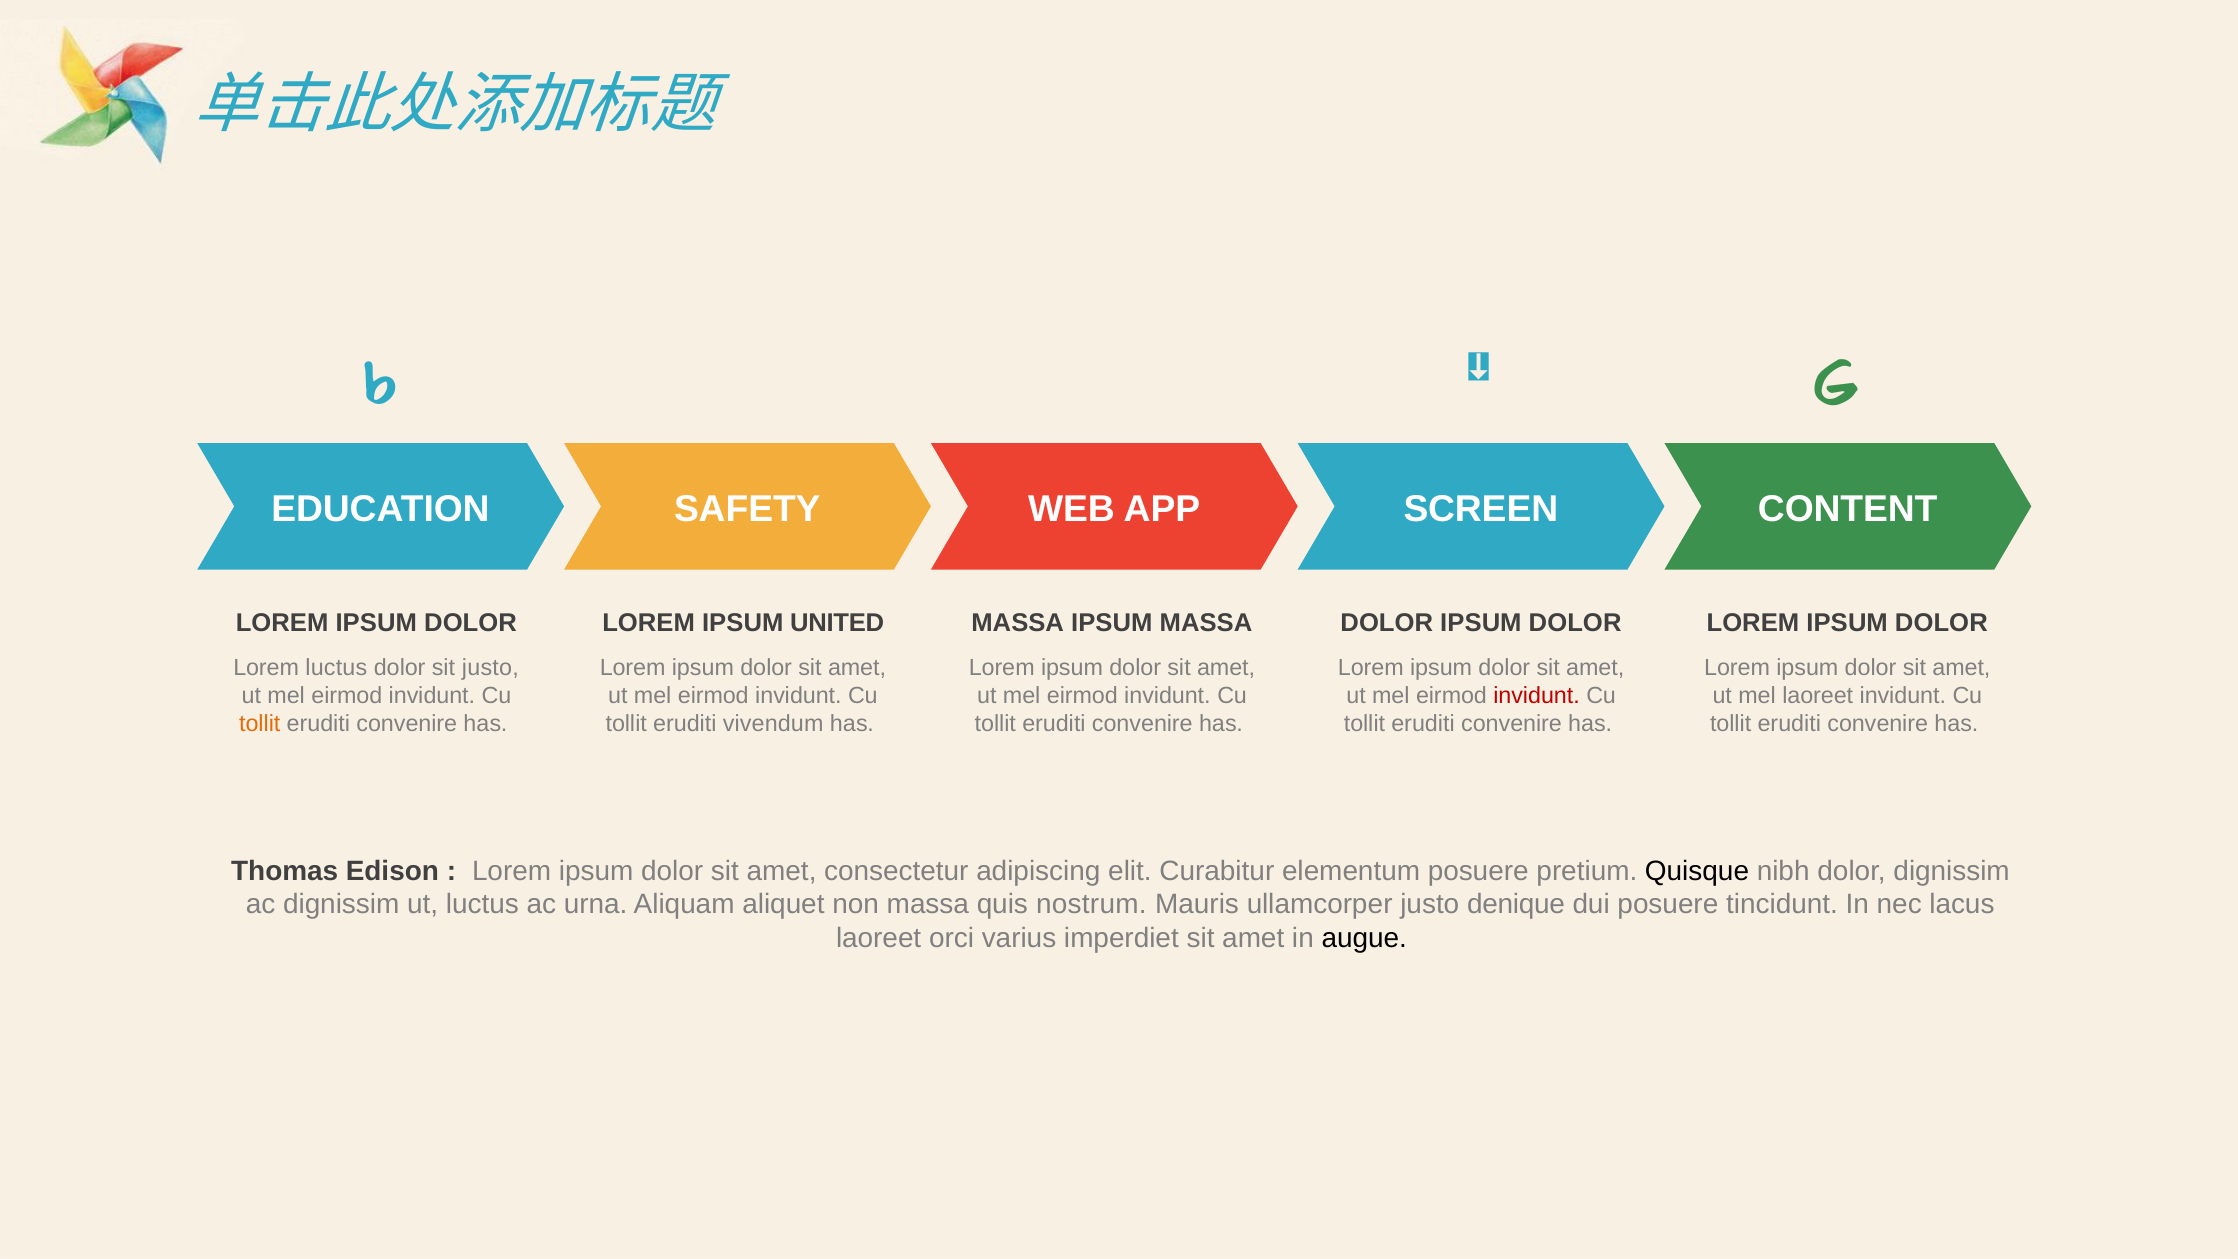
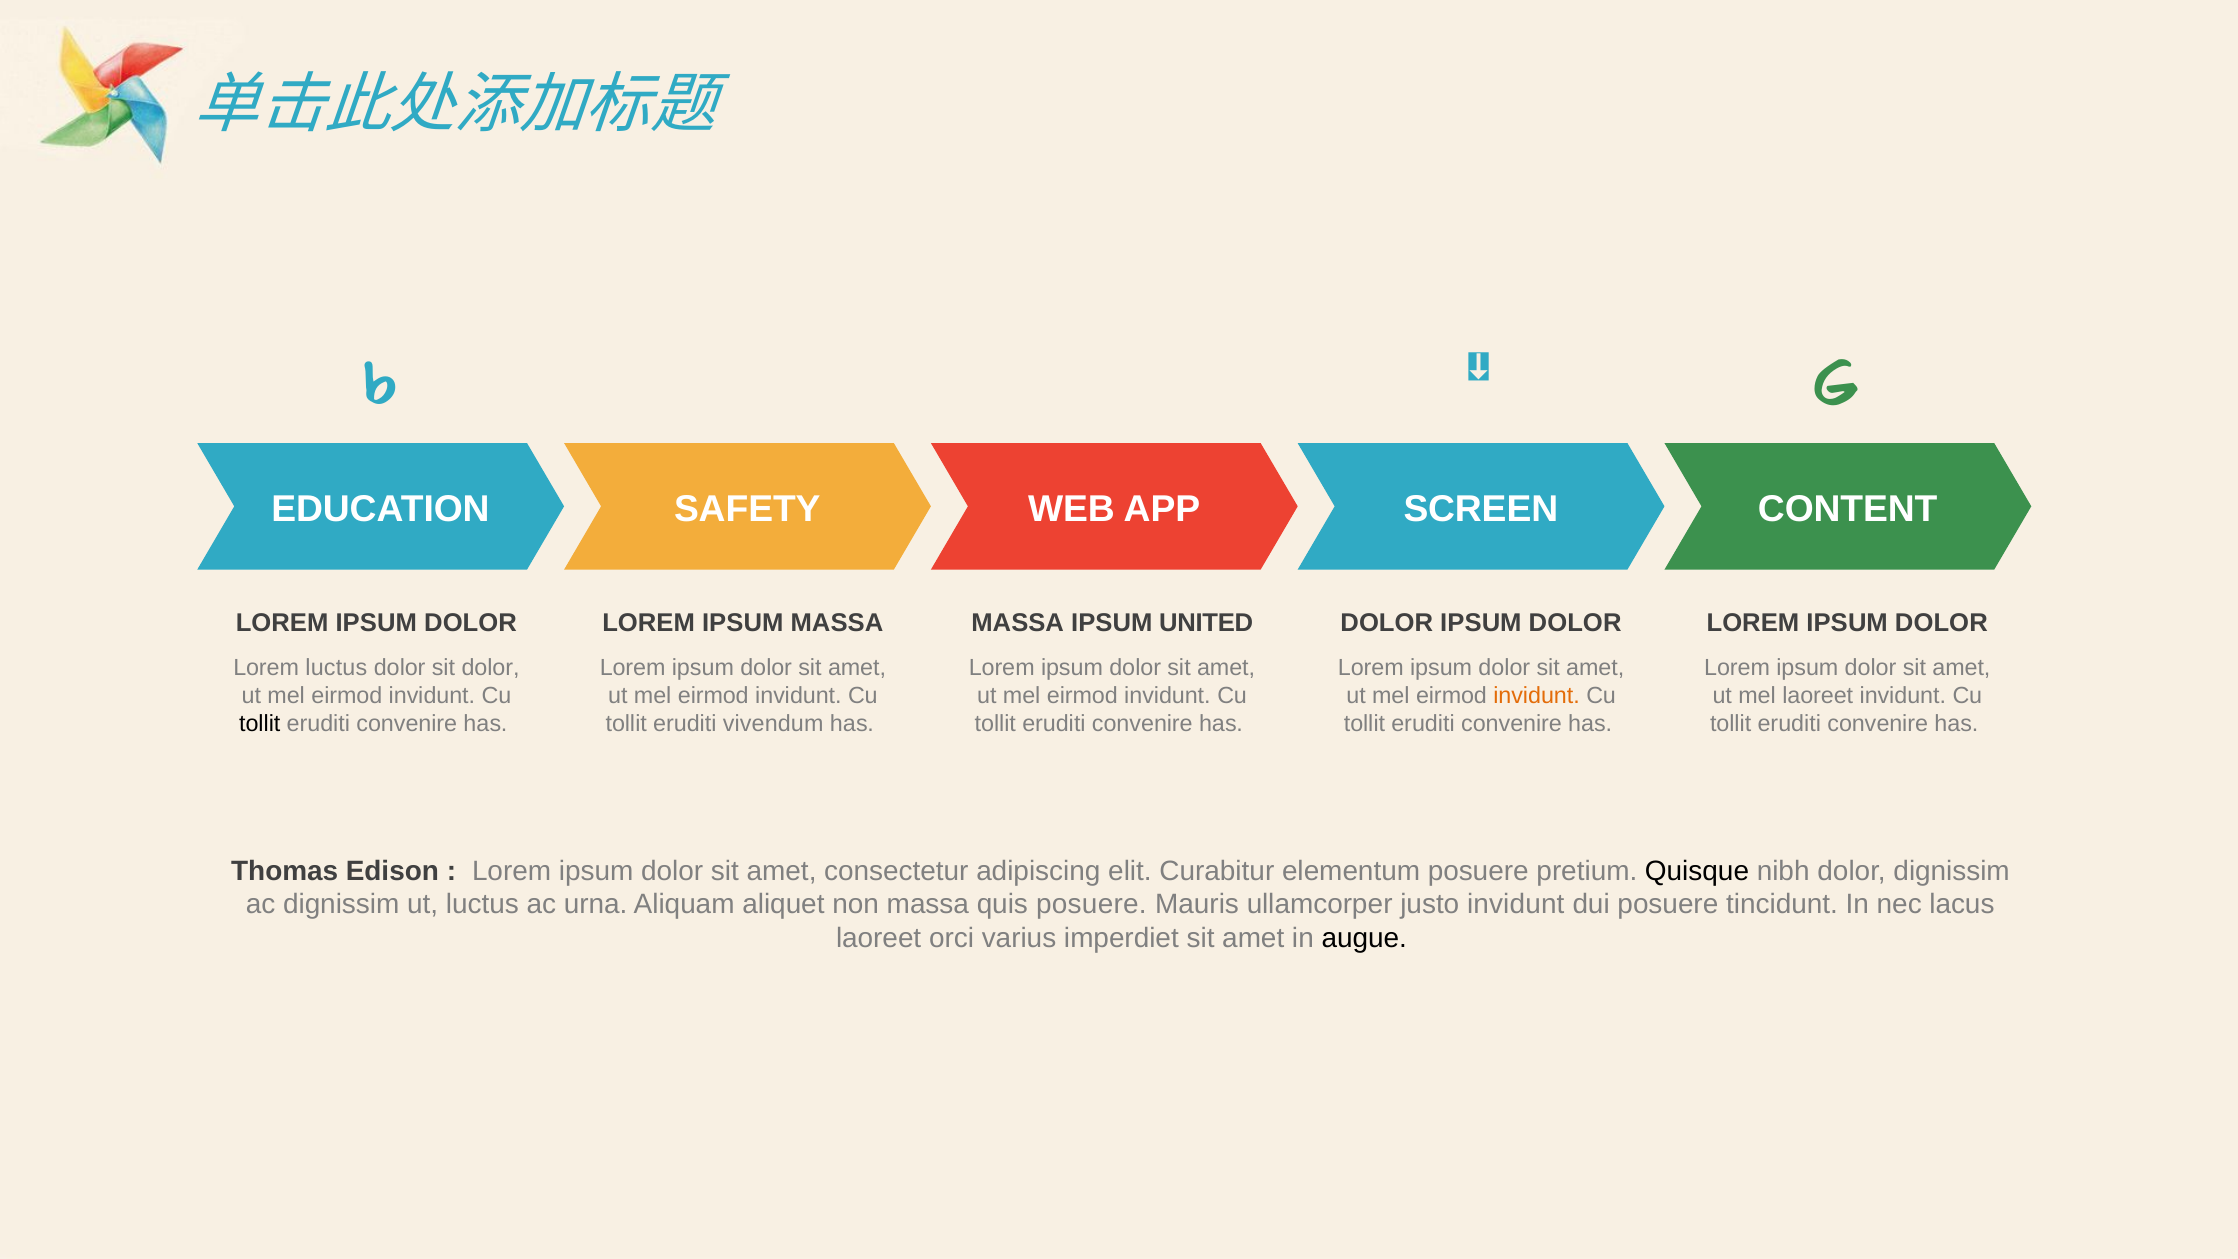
IPSUM UNITED: UNITED -> MASSA
IPSUM MASSA: MASSA -> UNITED
sit justo: justo -> dolor
invidunt at (1537, 696) colour: red -> orange
tollit at (260, 724) colour: orange -> black
quis nostrum: nostrum -> posuere
justo denique: denique -> invidunt
